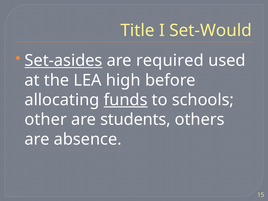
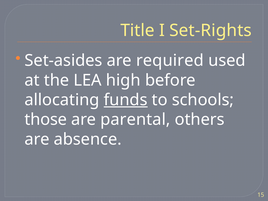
Set-Would: Set-Would -> Set-Rights
Set-asides underline: present -> none
other: other -> those
students: students -> parental
